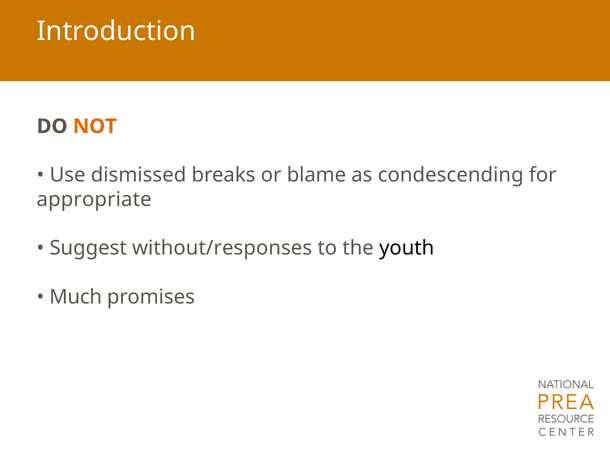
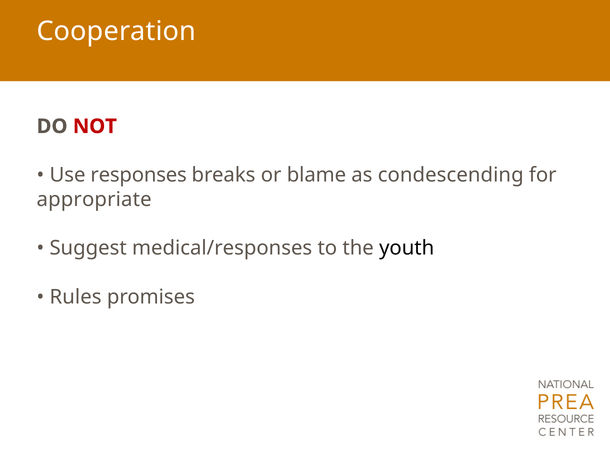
Introduction: Introduction -> Cooperation
NOT colour: orange -> red
dismissed: dismissed -> responses
without/responses: without/responses -> medical/responses
Much: Much -> Rules
